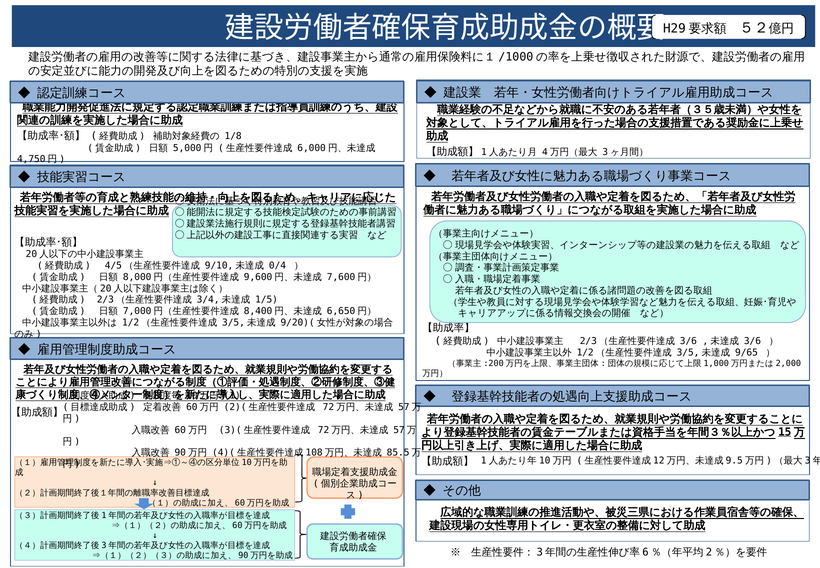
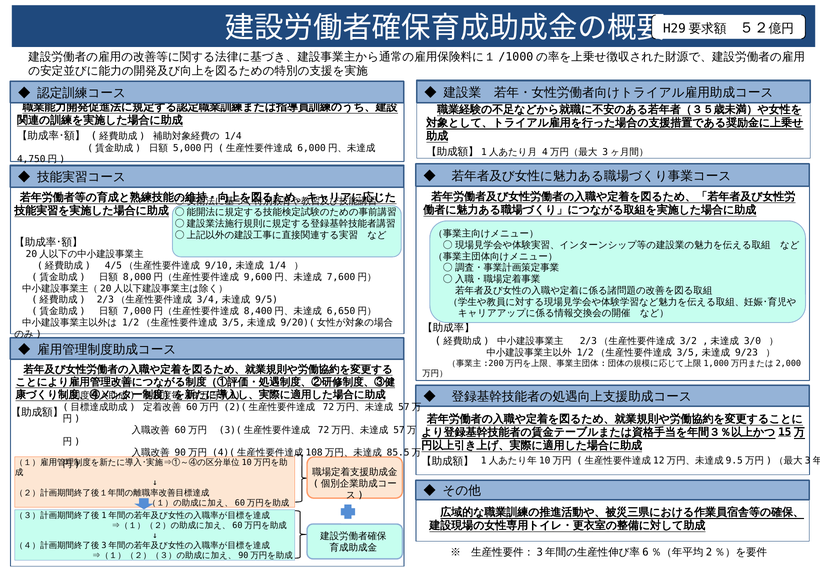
1/8 at (233, 136): 1/8 -> 1/4
0/4 at (277, 265): 0/4 -> 1/4
1/5: 1/5 -> 9/5
3/6 at (688, 341): 3/6 -> 3/2
3/6 at (752, 341): 3/6 -> 3/0
9/65: 9/65 -> 9/23
